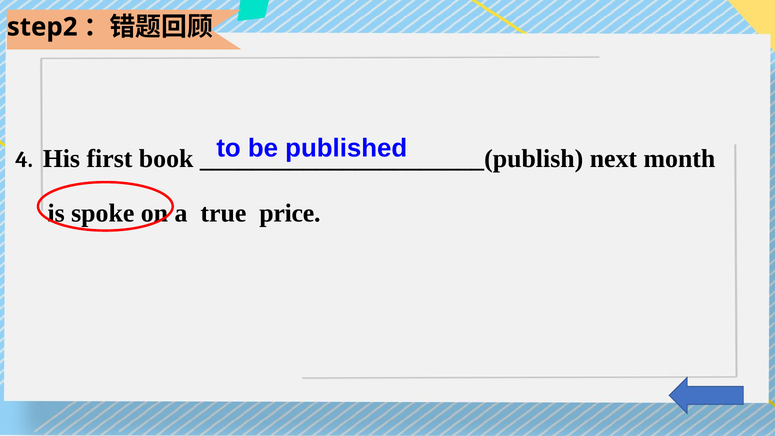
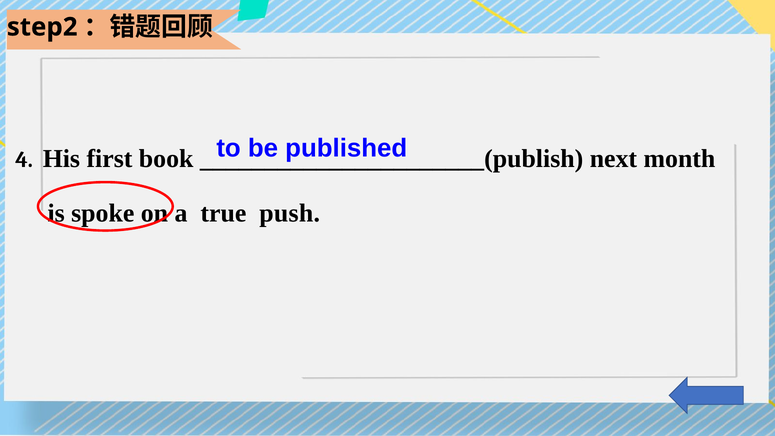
price: price -> push
